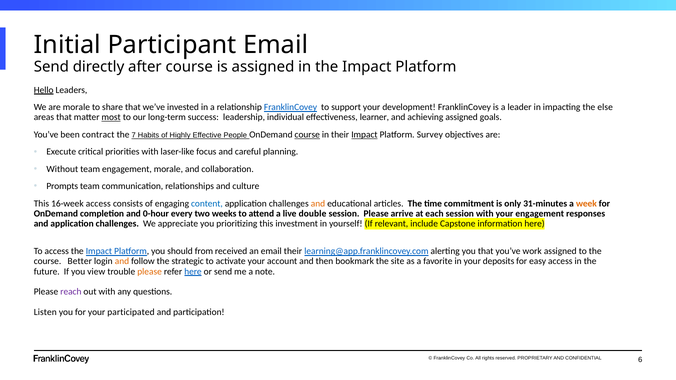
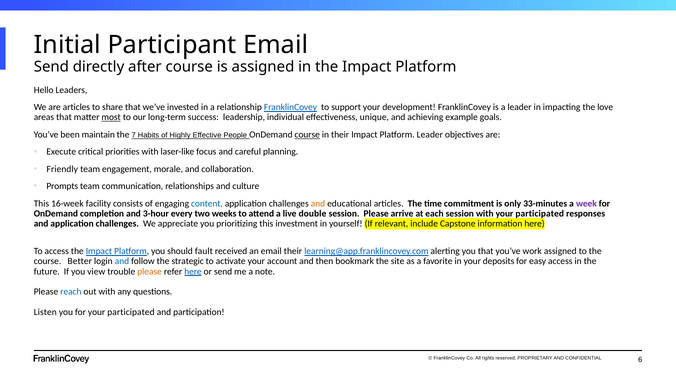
Hello underline: present -> none
are morale: morale -> articles
else: else -> love
learner: learner -> unique
achieving assigned: assigned -> example
contract: contract -> maintain
Impact at (364, 135) underline: present -> none
Platform Survey: Survey -> Leader
Without: Without -> Friendly
16-week access: access -> facility
31-minutes: 31-minutes -> 33-minutes
week colour: orange -> purple
0-hour: 0-hour -> 3-hour
engagement at (540, 214): engagement -> participated
from: from -> fault
and at (122, 261) colour: orange -> blue
reach colour: purple -> blue
